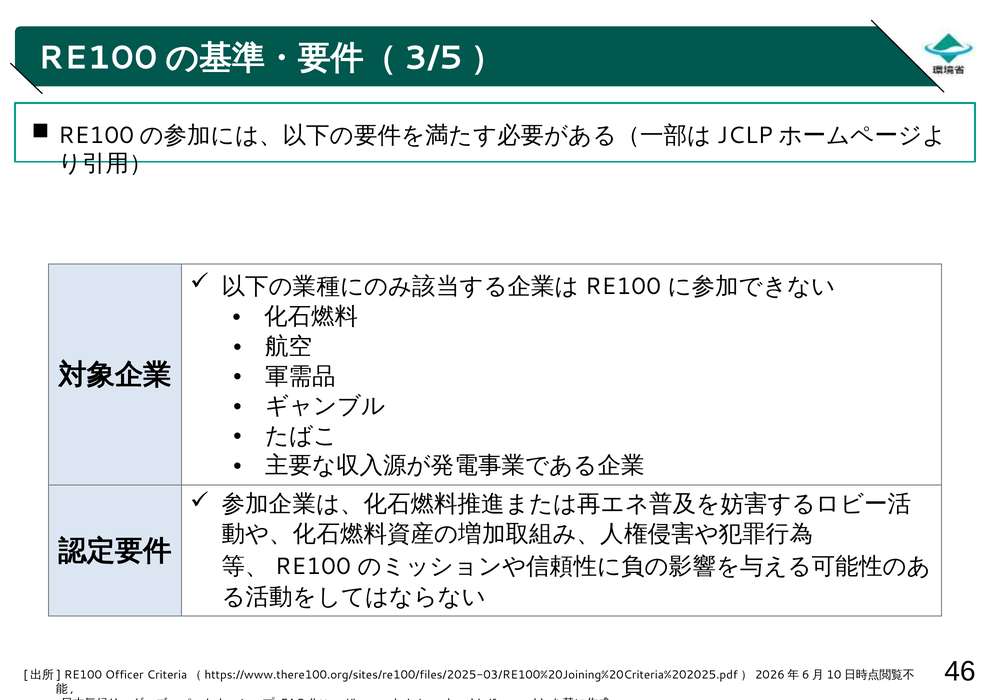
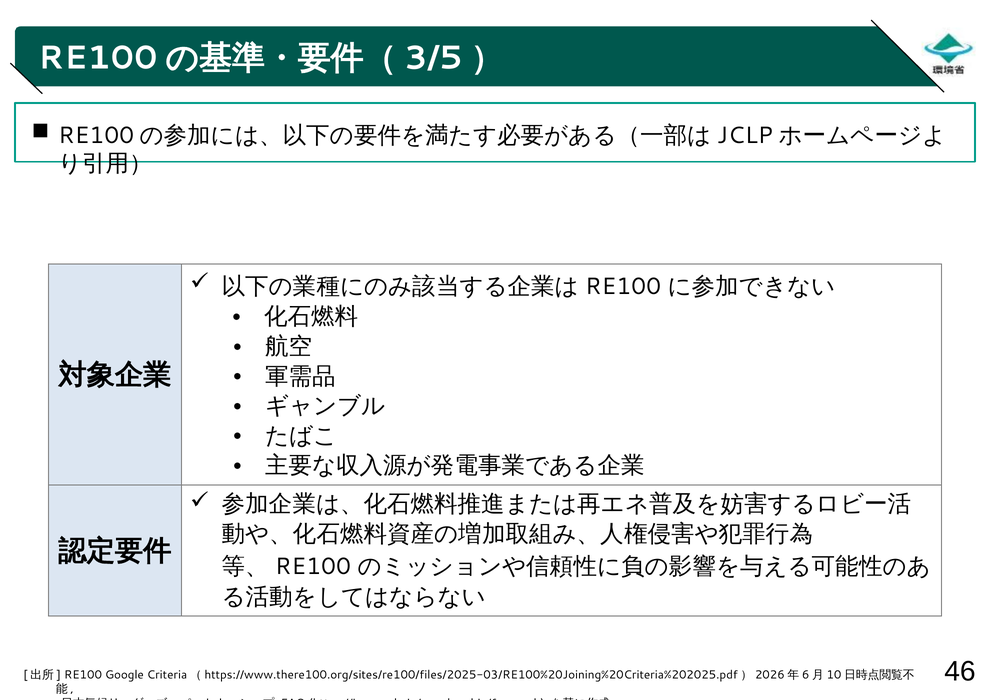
Officer: Officer -> Google
